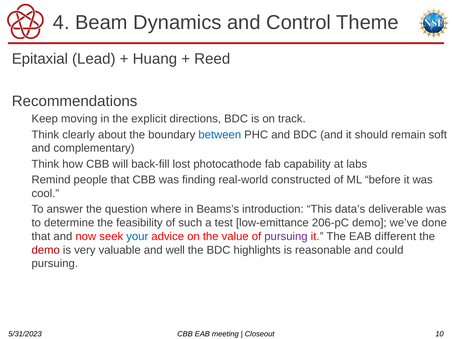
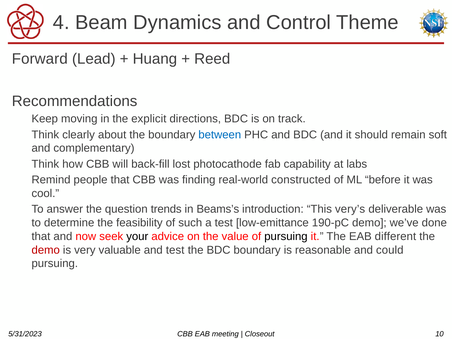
Epitaxial: Epitaxial -> Forward
where: where -> trends
data’s: data’s -> very’s
206-pC: 206-pC -> 190-pC
your colour: blue -> black
pursuing at (286, 236) colour: purple -> black
and well: well -> test
BDC highlights: highlights -> boundary
